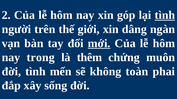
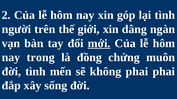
tình at (165, 15) underline: present -> none
thêm: thêm -> đồng
không toàn: toàn -> phai
